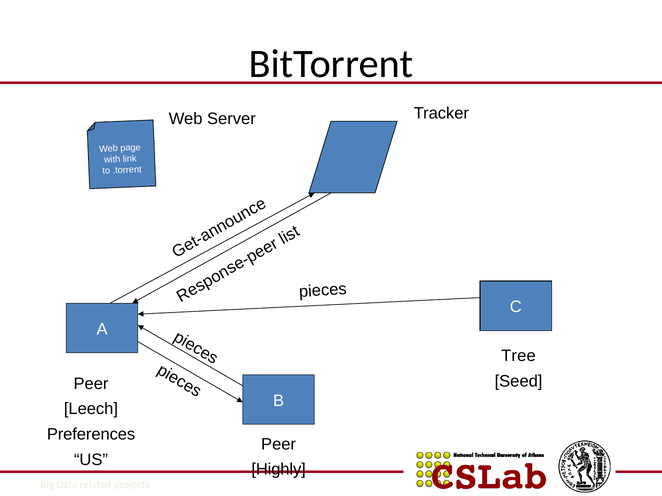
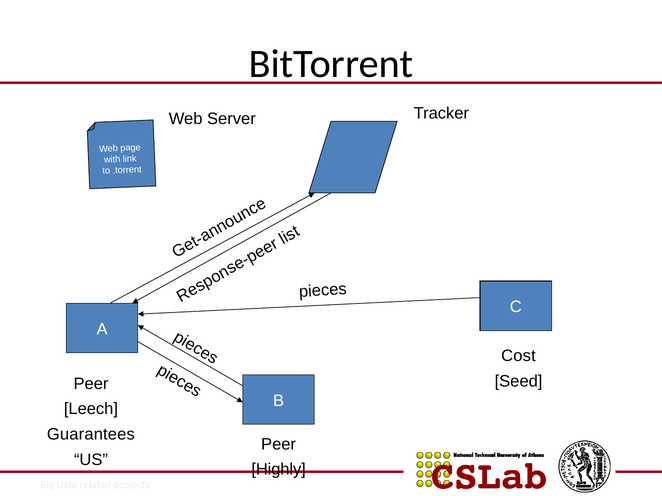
Tree: Tree -> Cost
Preferences: Preferences -> Guarantees
